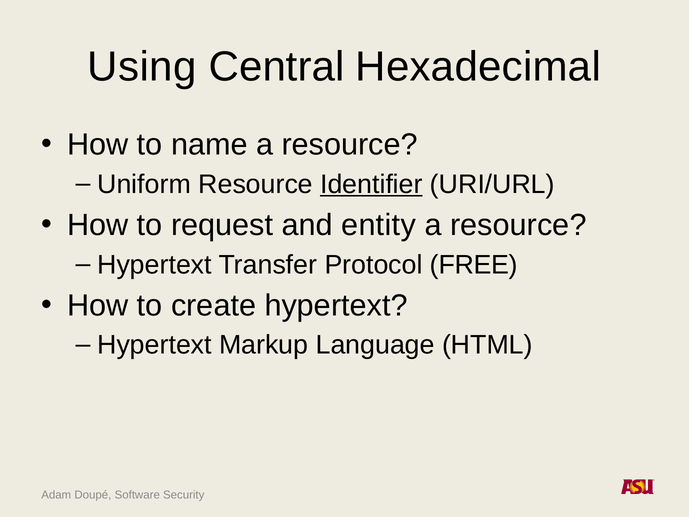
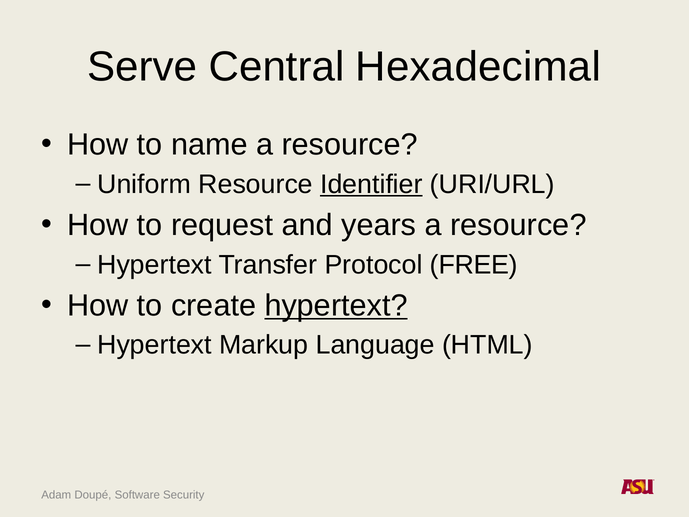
Using: Using -> Serve
entity: entity -> years
hypertext at (336, 305) underline: none -> present
